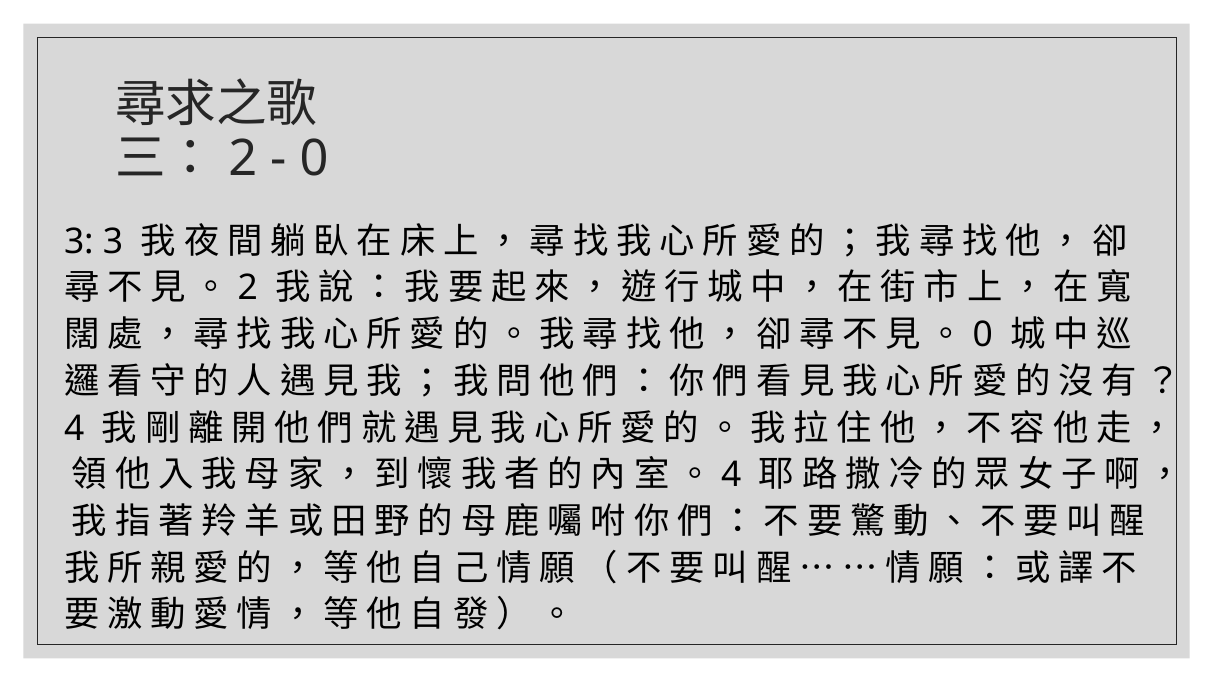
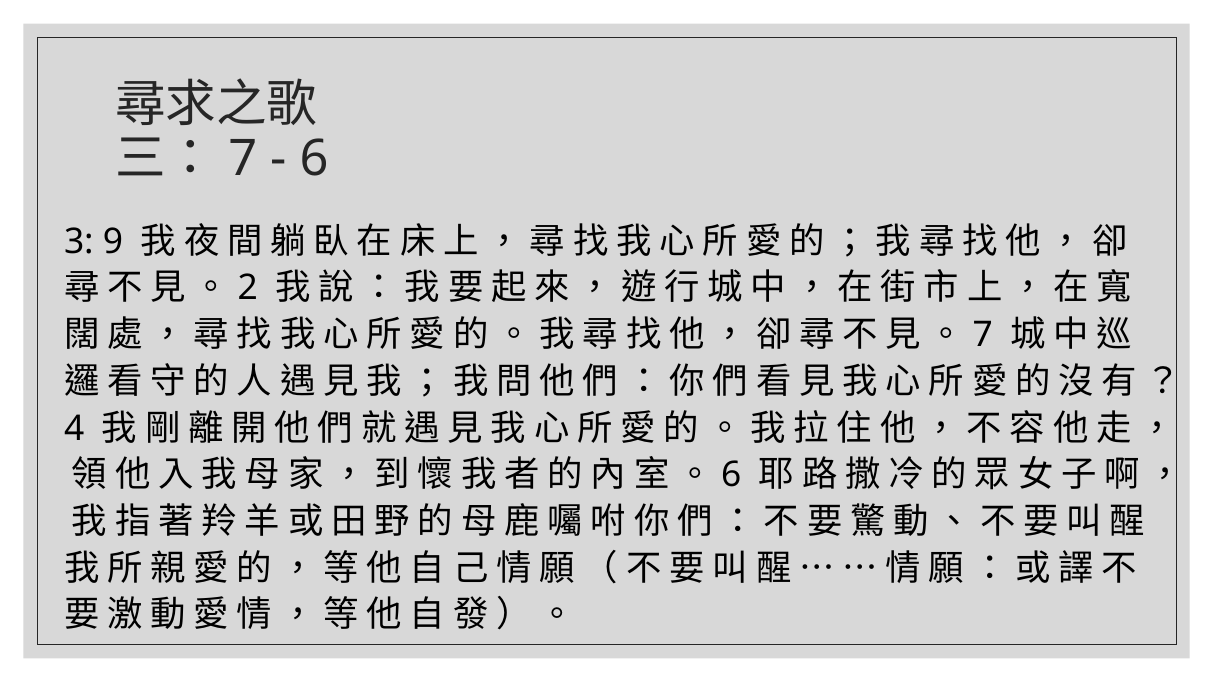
2 at (243, 159): 2 -> 7
0 at (314, 159): 0 -> 6
3 3: 3 -> 9
0 at (983, 335): 0 -> 7
4 at (731, 475): 4 -> 6
